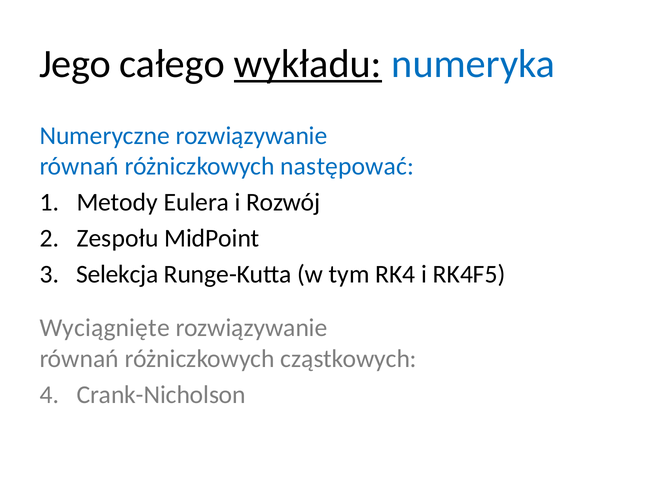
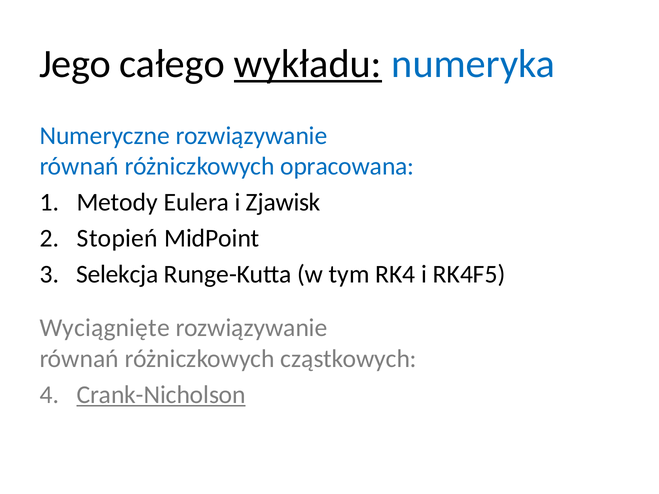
następować: następować -> opracowana
Rozwój: Rozwój -> Zjawisk
Zespołu: Zespołu -> Stopień
Crank-Nicholson underline: none -> present
